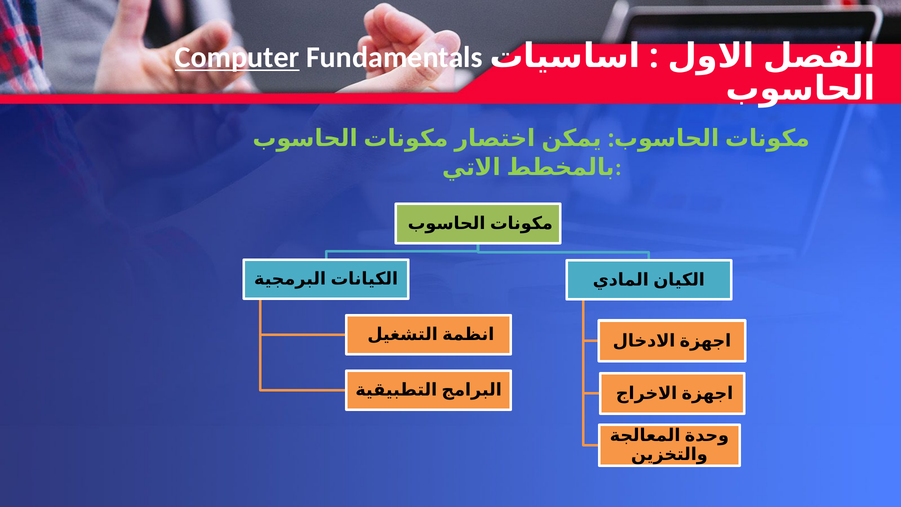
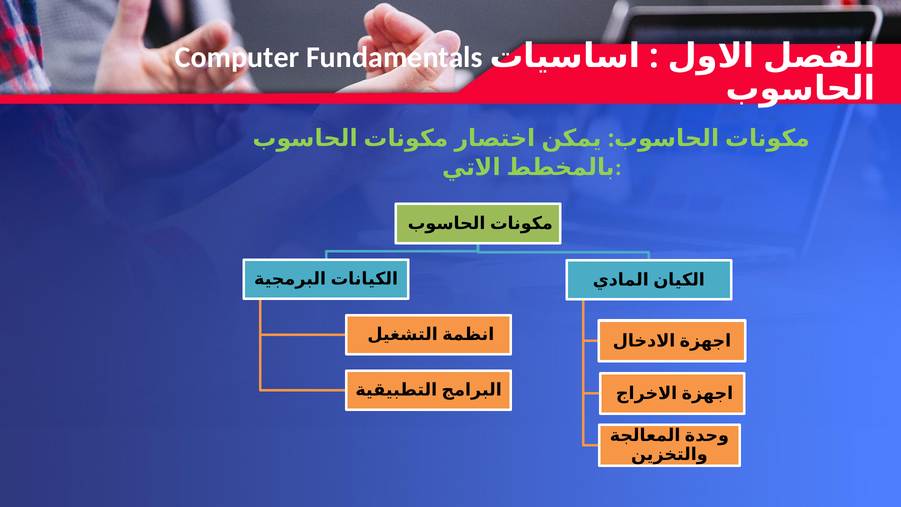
Computer underline: present -> none
